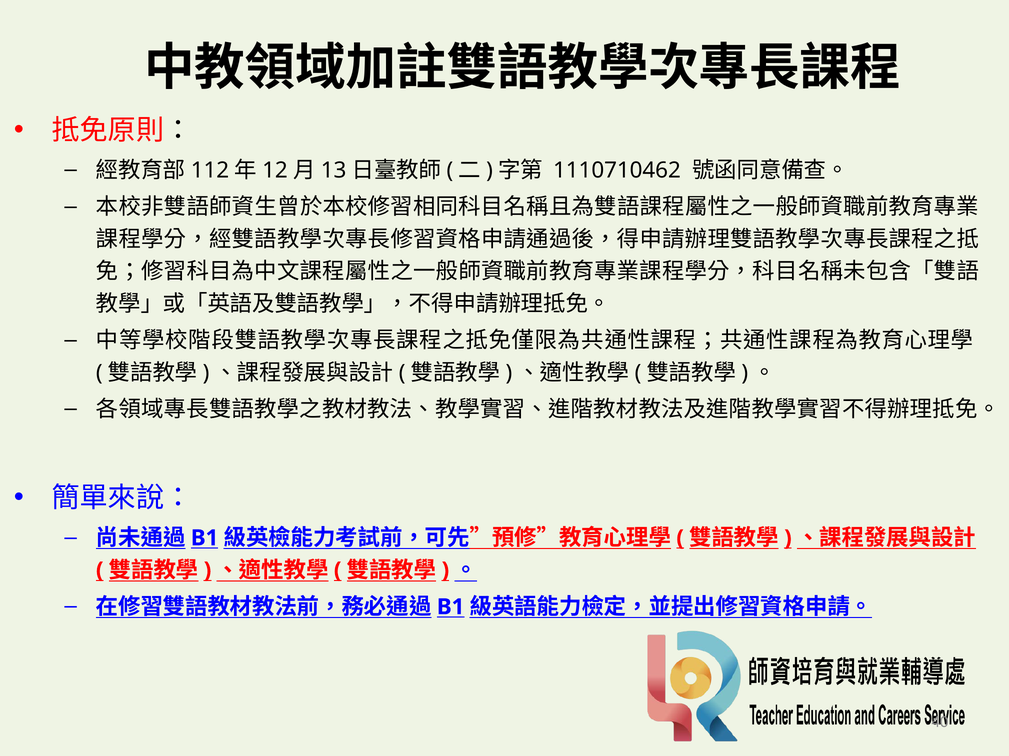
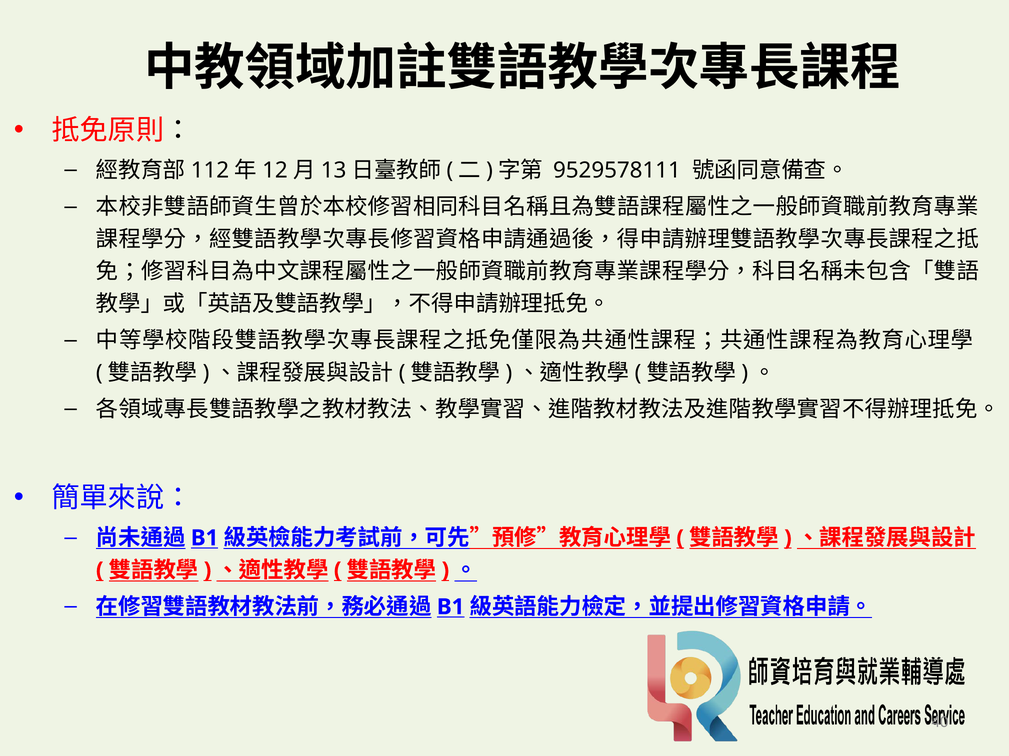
1110710462: 1110710462 -> 9529578111
